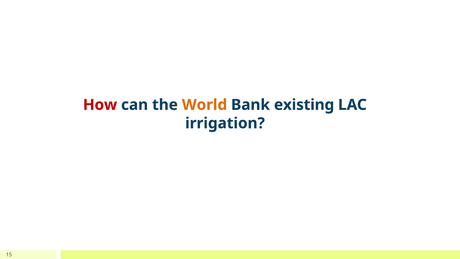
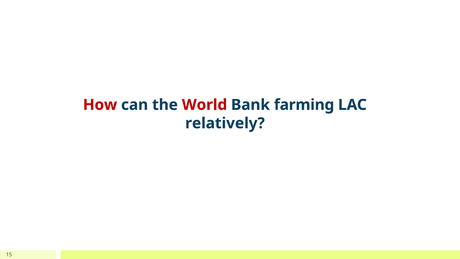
World colour: orange -> red
existing: existing -> farming
irrigation: irrigation -> relatively
